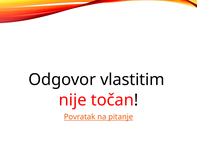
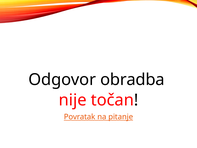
vlastitim: vlastitim -> obradba
